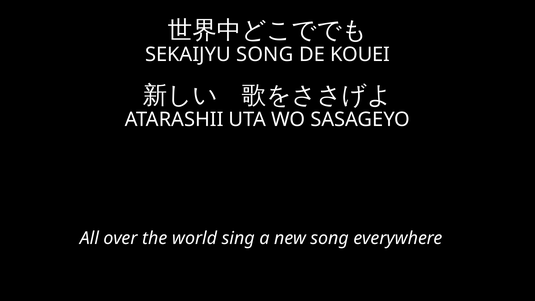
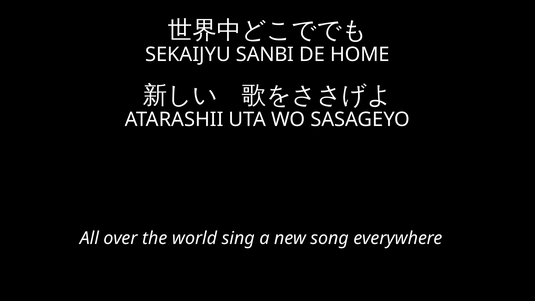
SEKAIJYU SONG: SONG -> SANBI
KOUEI: KOUEI -> HOME
